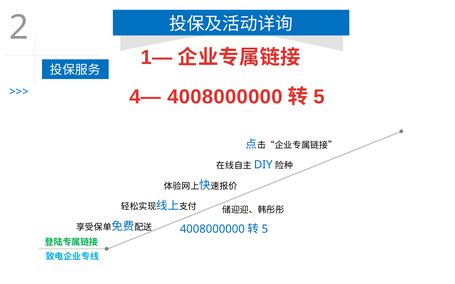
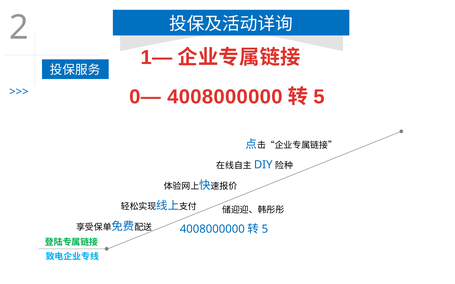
4—: 4— -> 0—
